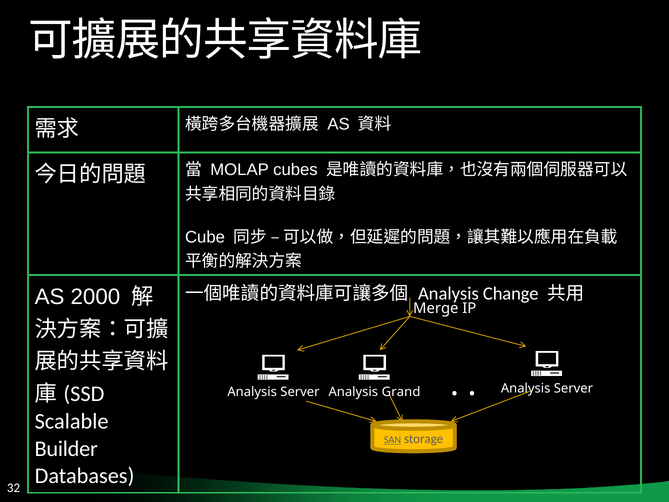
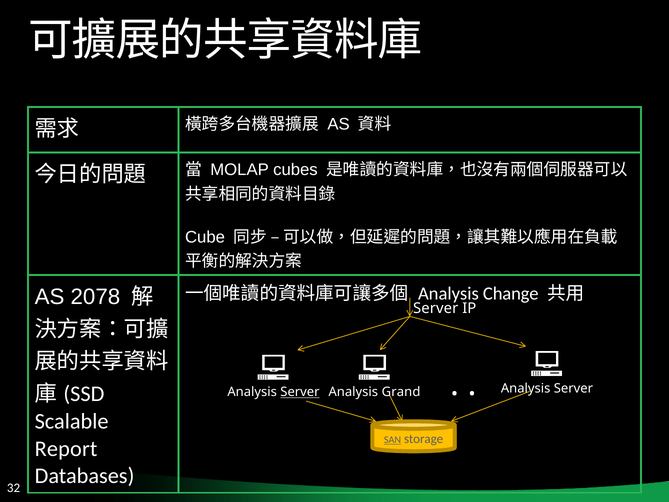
2000: 2000 -> 2078
Merge at (436, 308): Merge -> Server
Server at (300, 392) underline: none -> present
Builder: Builder -> Report
